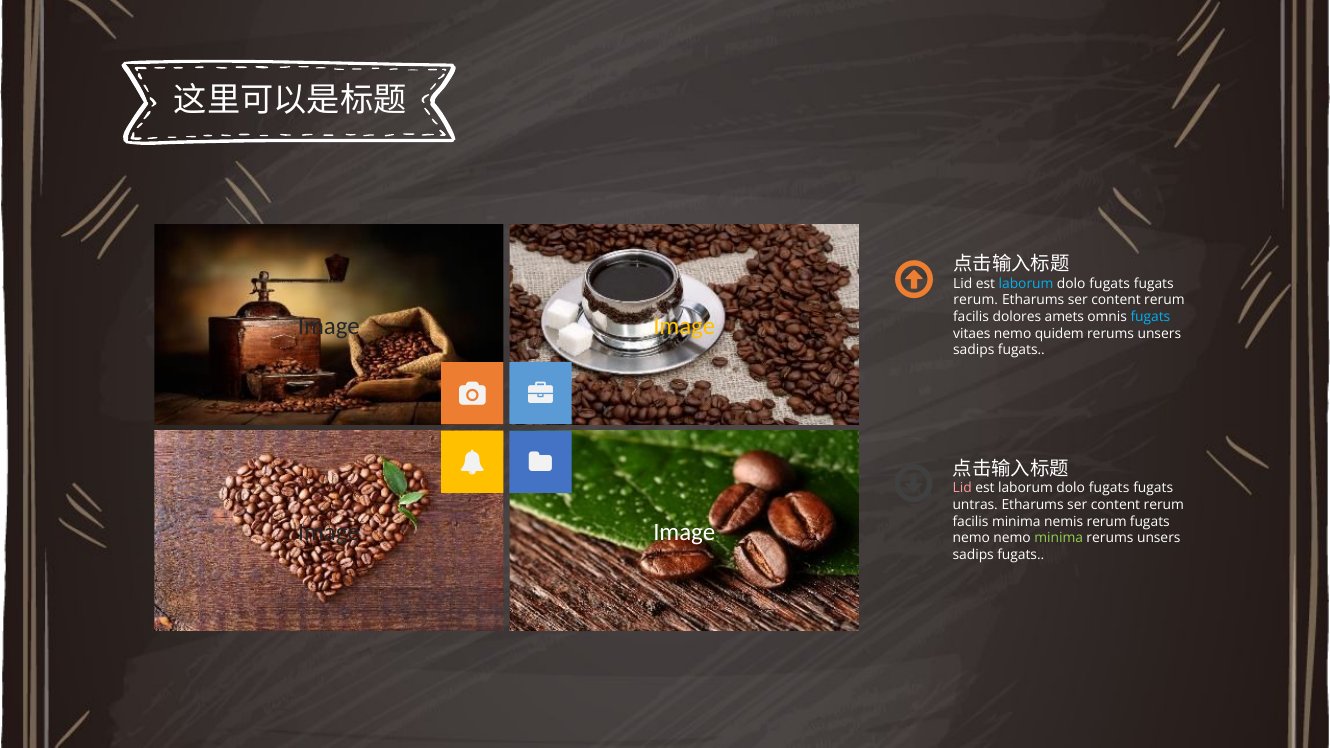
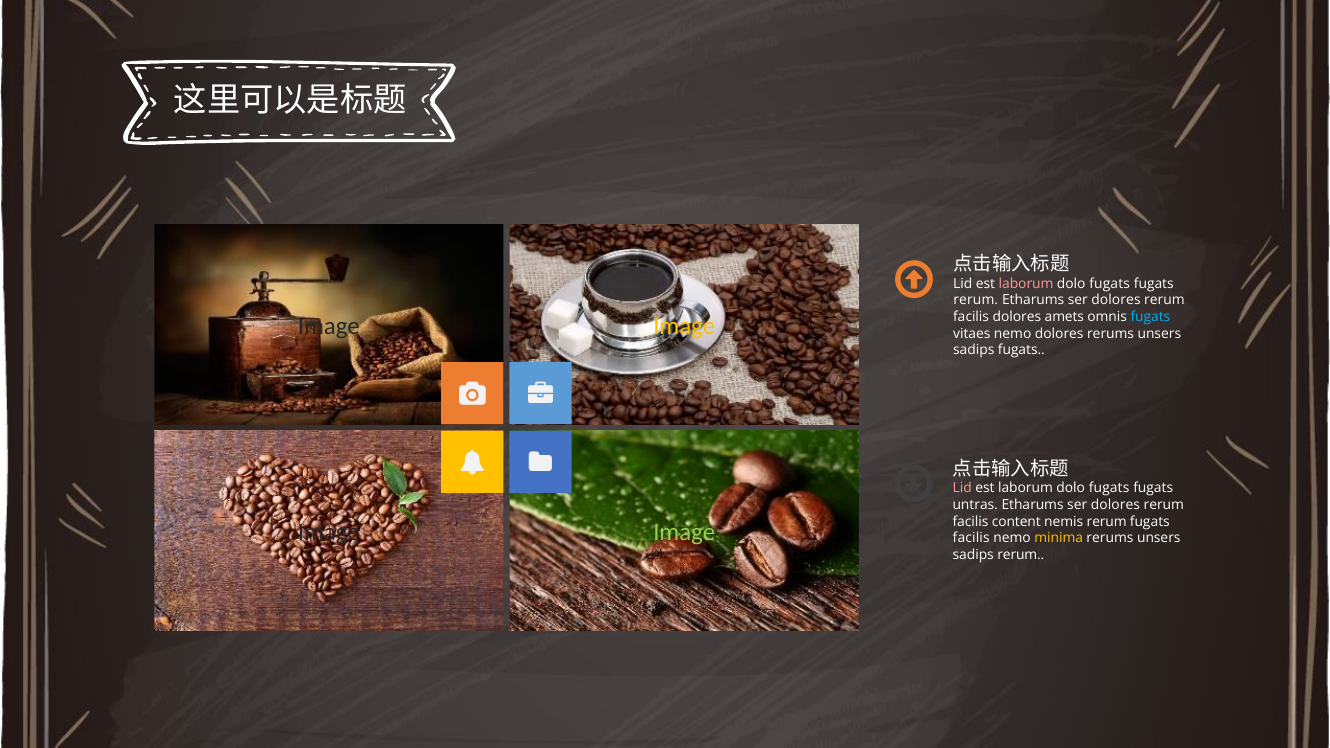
laborum at (1026, 284) colour: light blue -> pink
content at (1116, 300): content -> dolores
nemo quidem: quidem -> dolores
untras Etharums ser content: content -> dolores
facilis minima: minima -> content
Image at (684, 532) colour: white -> light green
nemo at (971, 538): nemo -> facilis
minima at (1059, 538) colour: light green -> yellow
fugats at (1021, 555): fugats -> rerum
